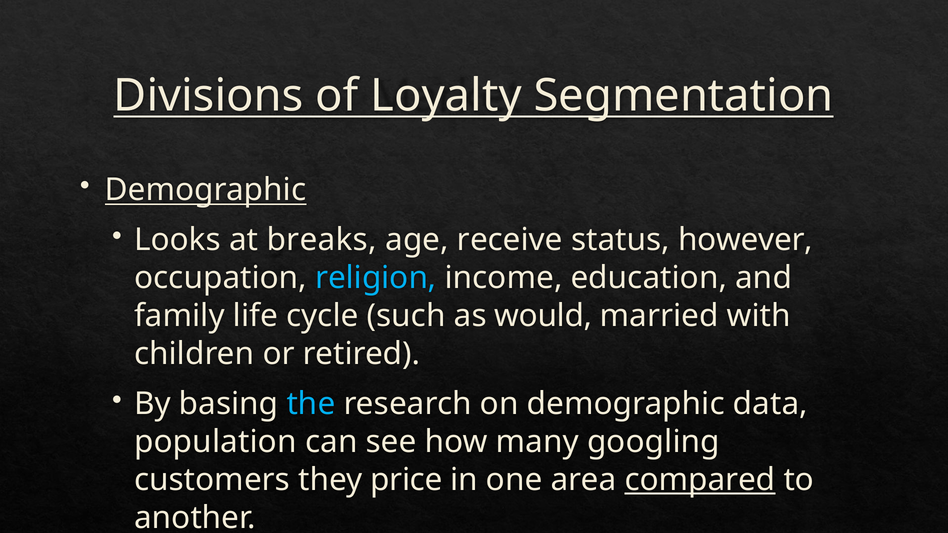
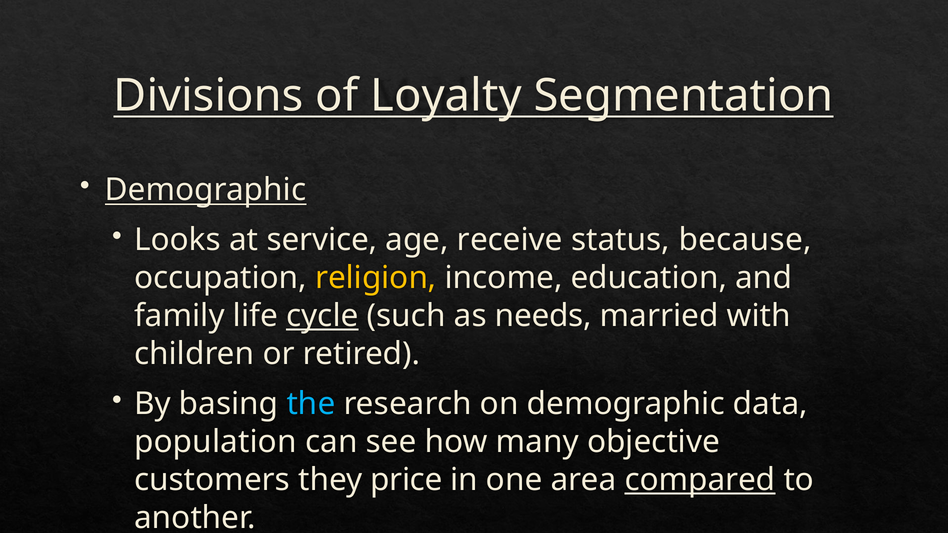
breaks: breaks -> service
however: however -> because
religion colour: light blue -> yellow
cycle underline: none -> present
would: would -> needs
googling: googling -> objective
